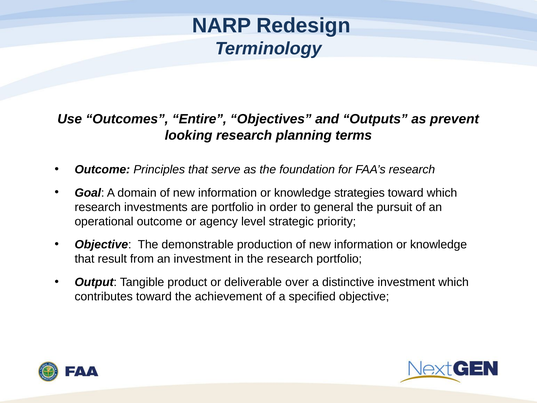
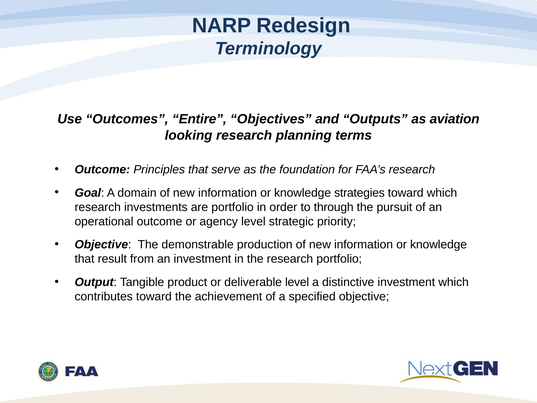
prevent: prevent -> aviation
general: general -> through
deliverable over: over -> level
